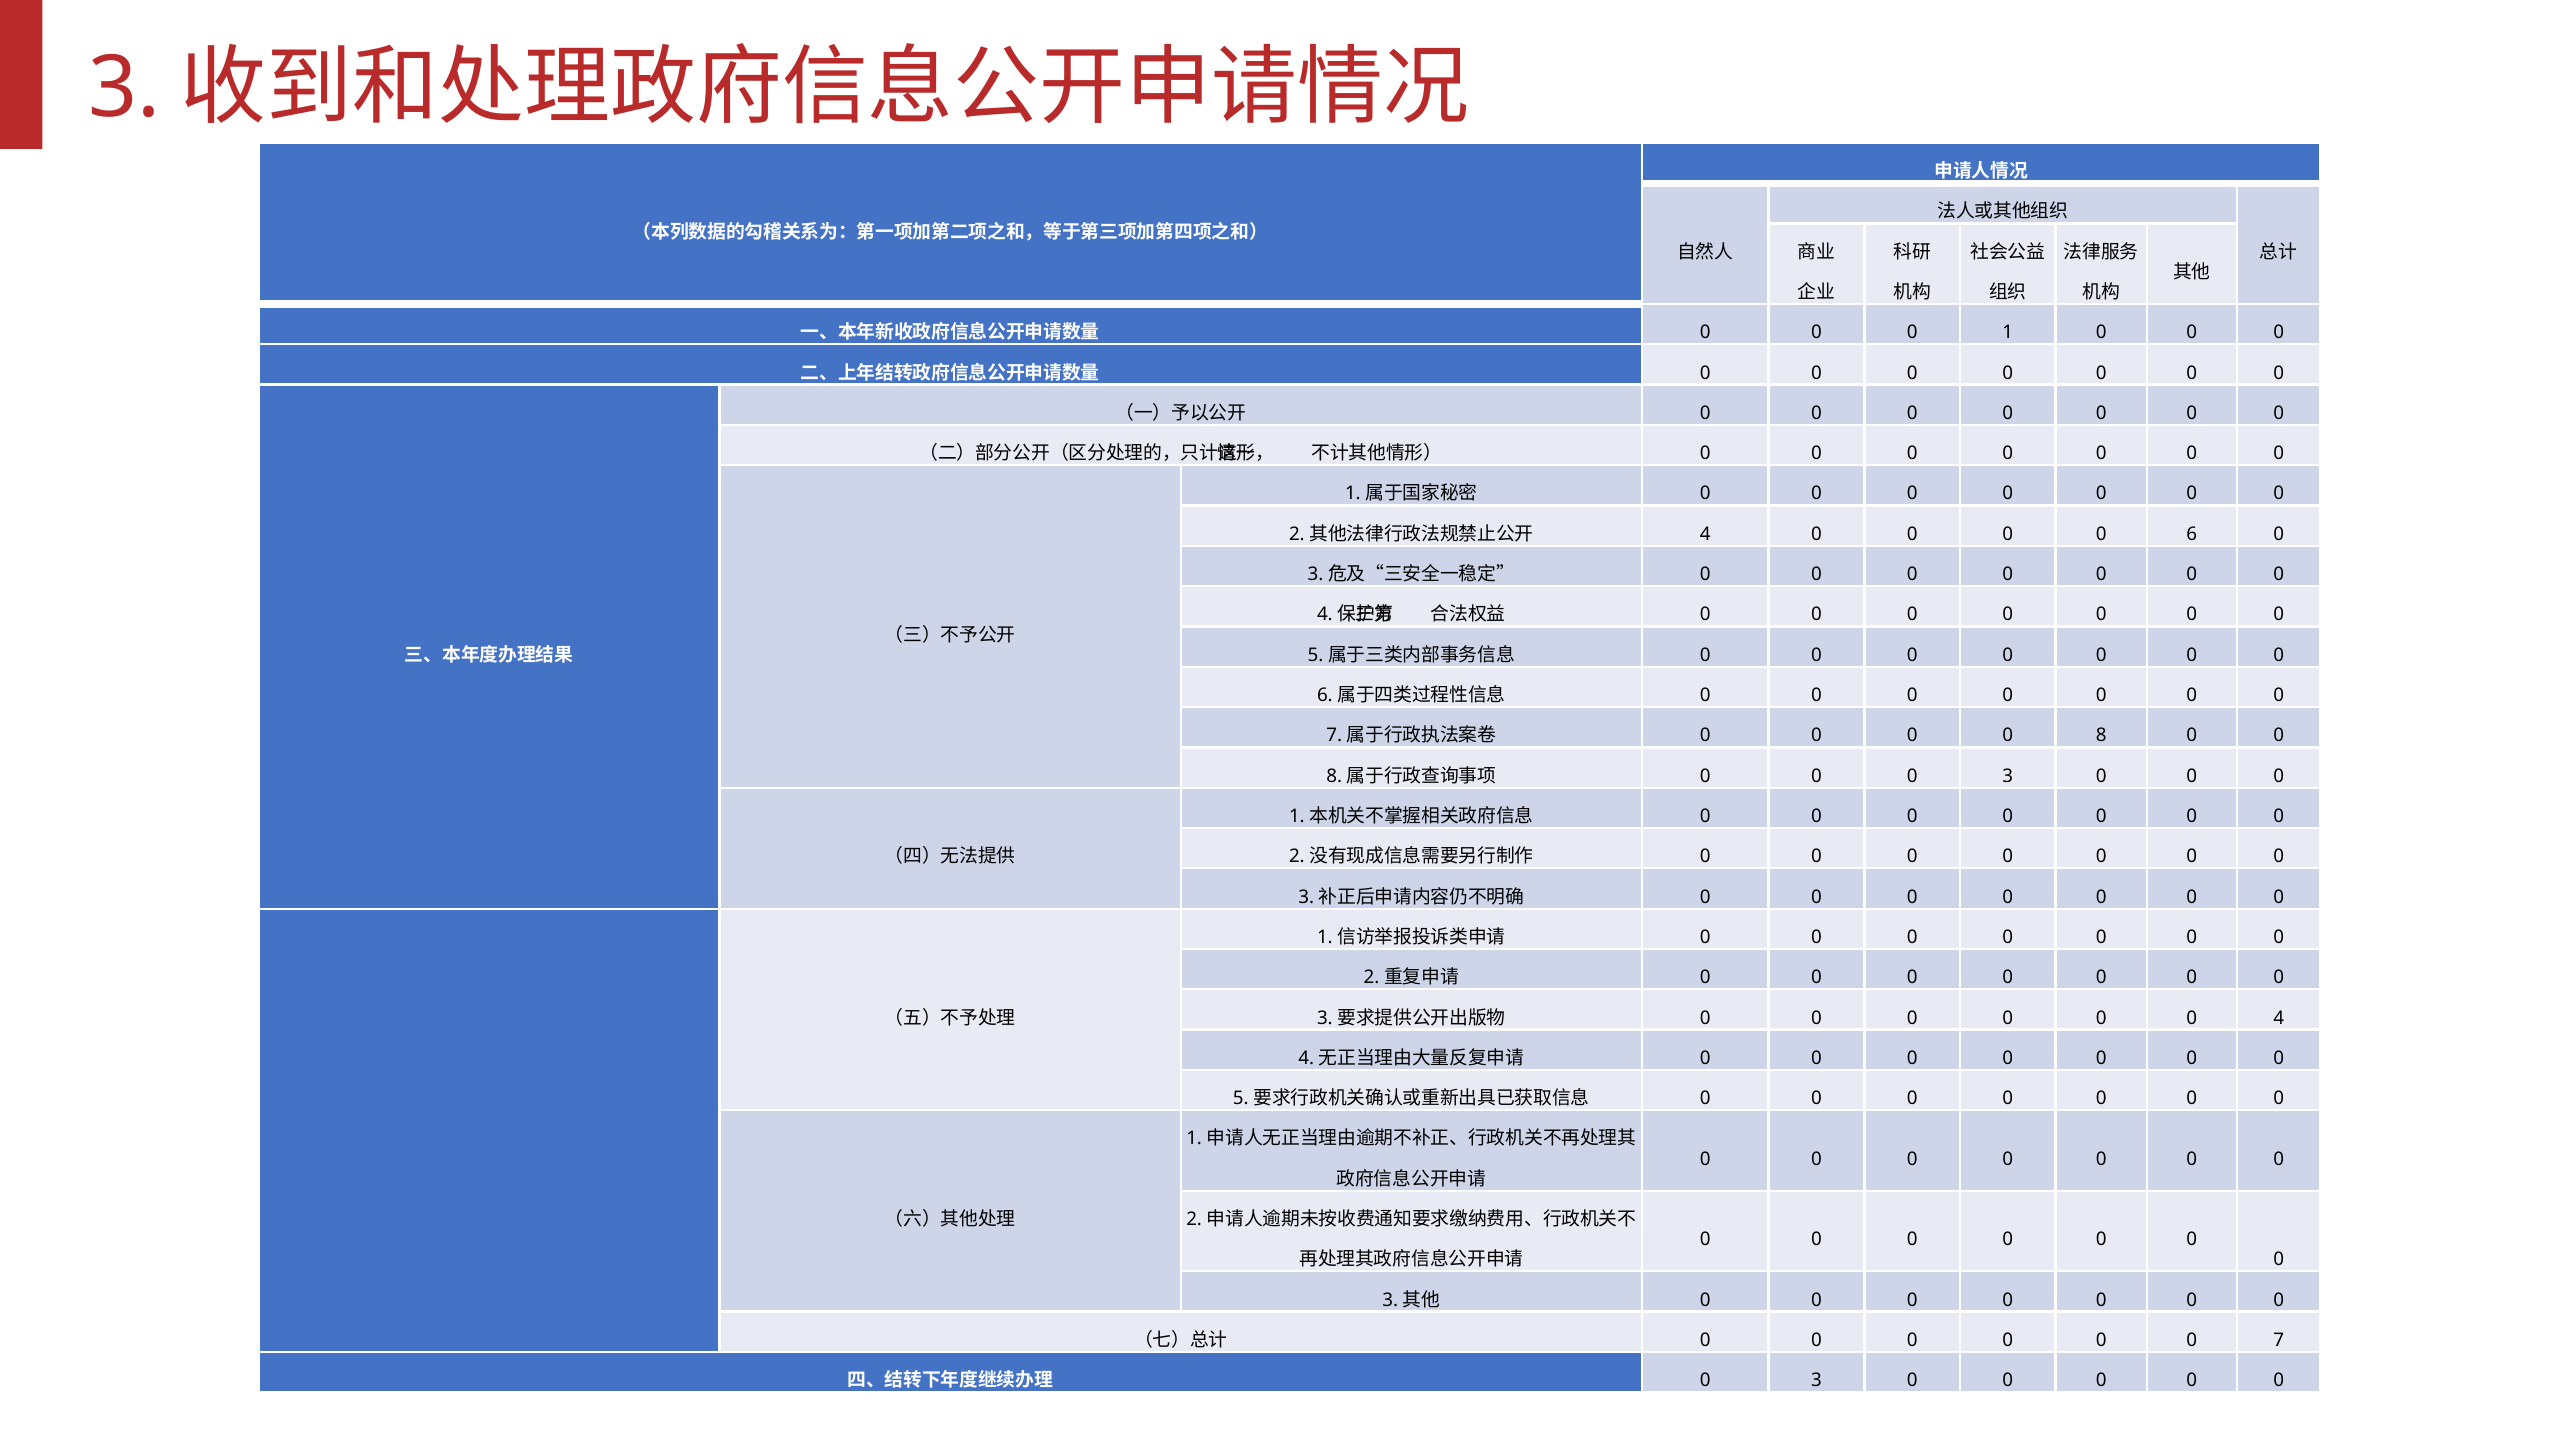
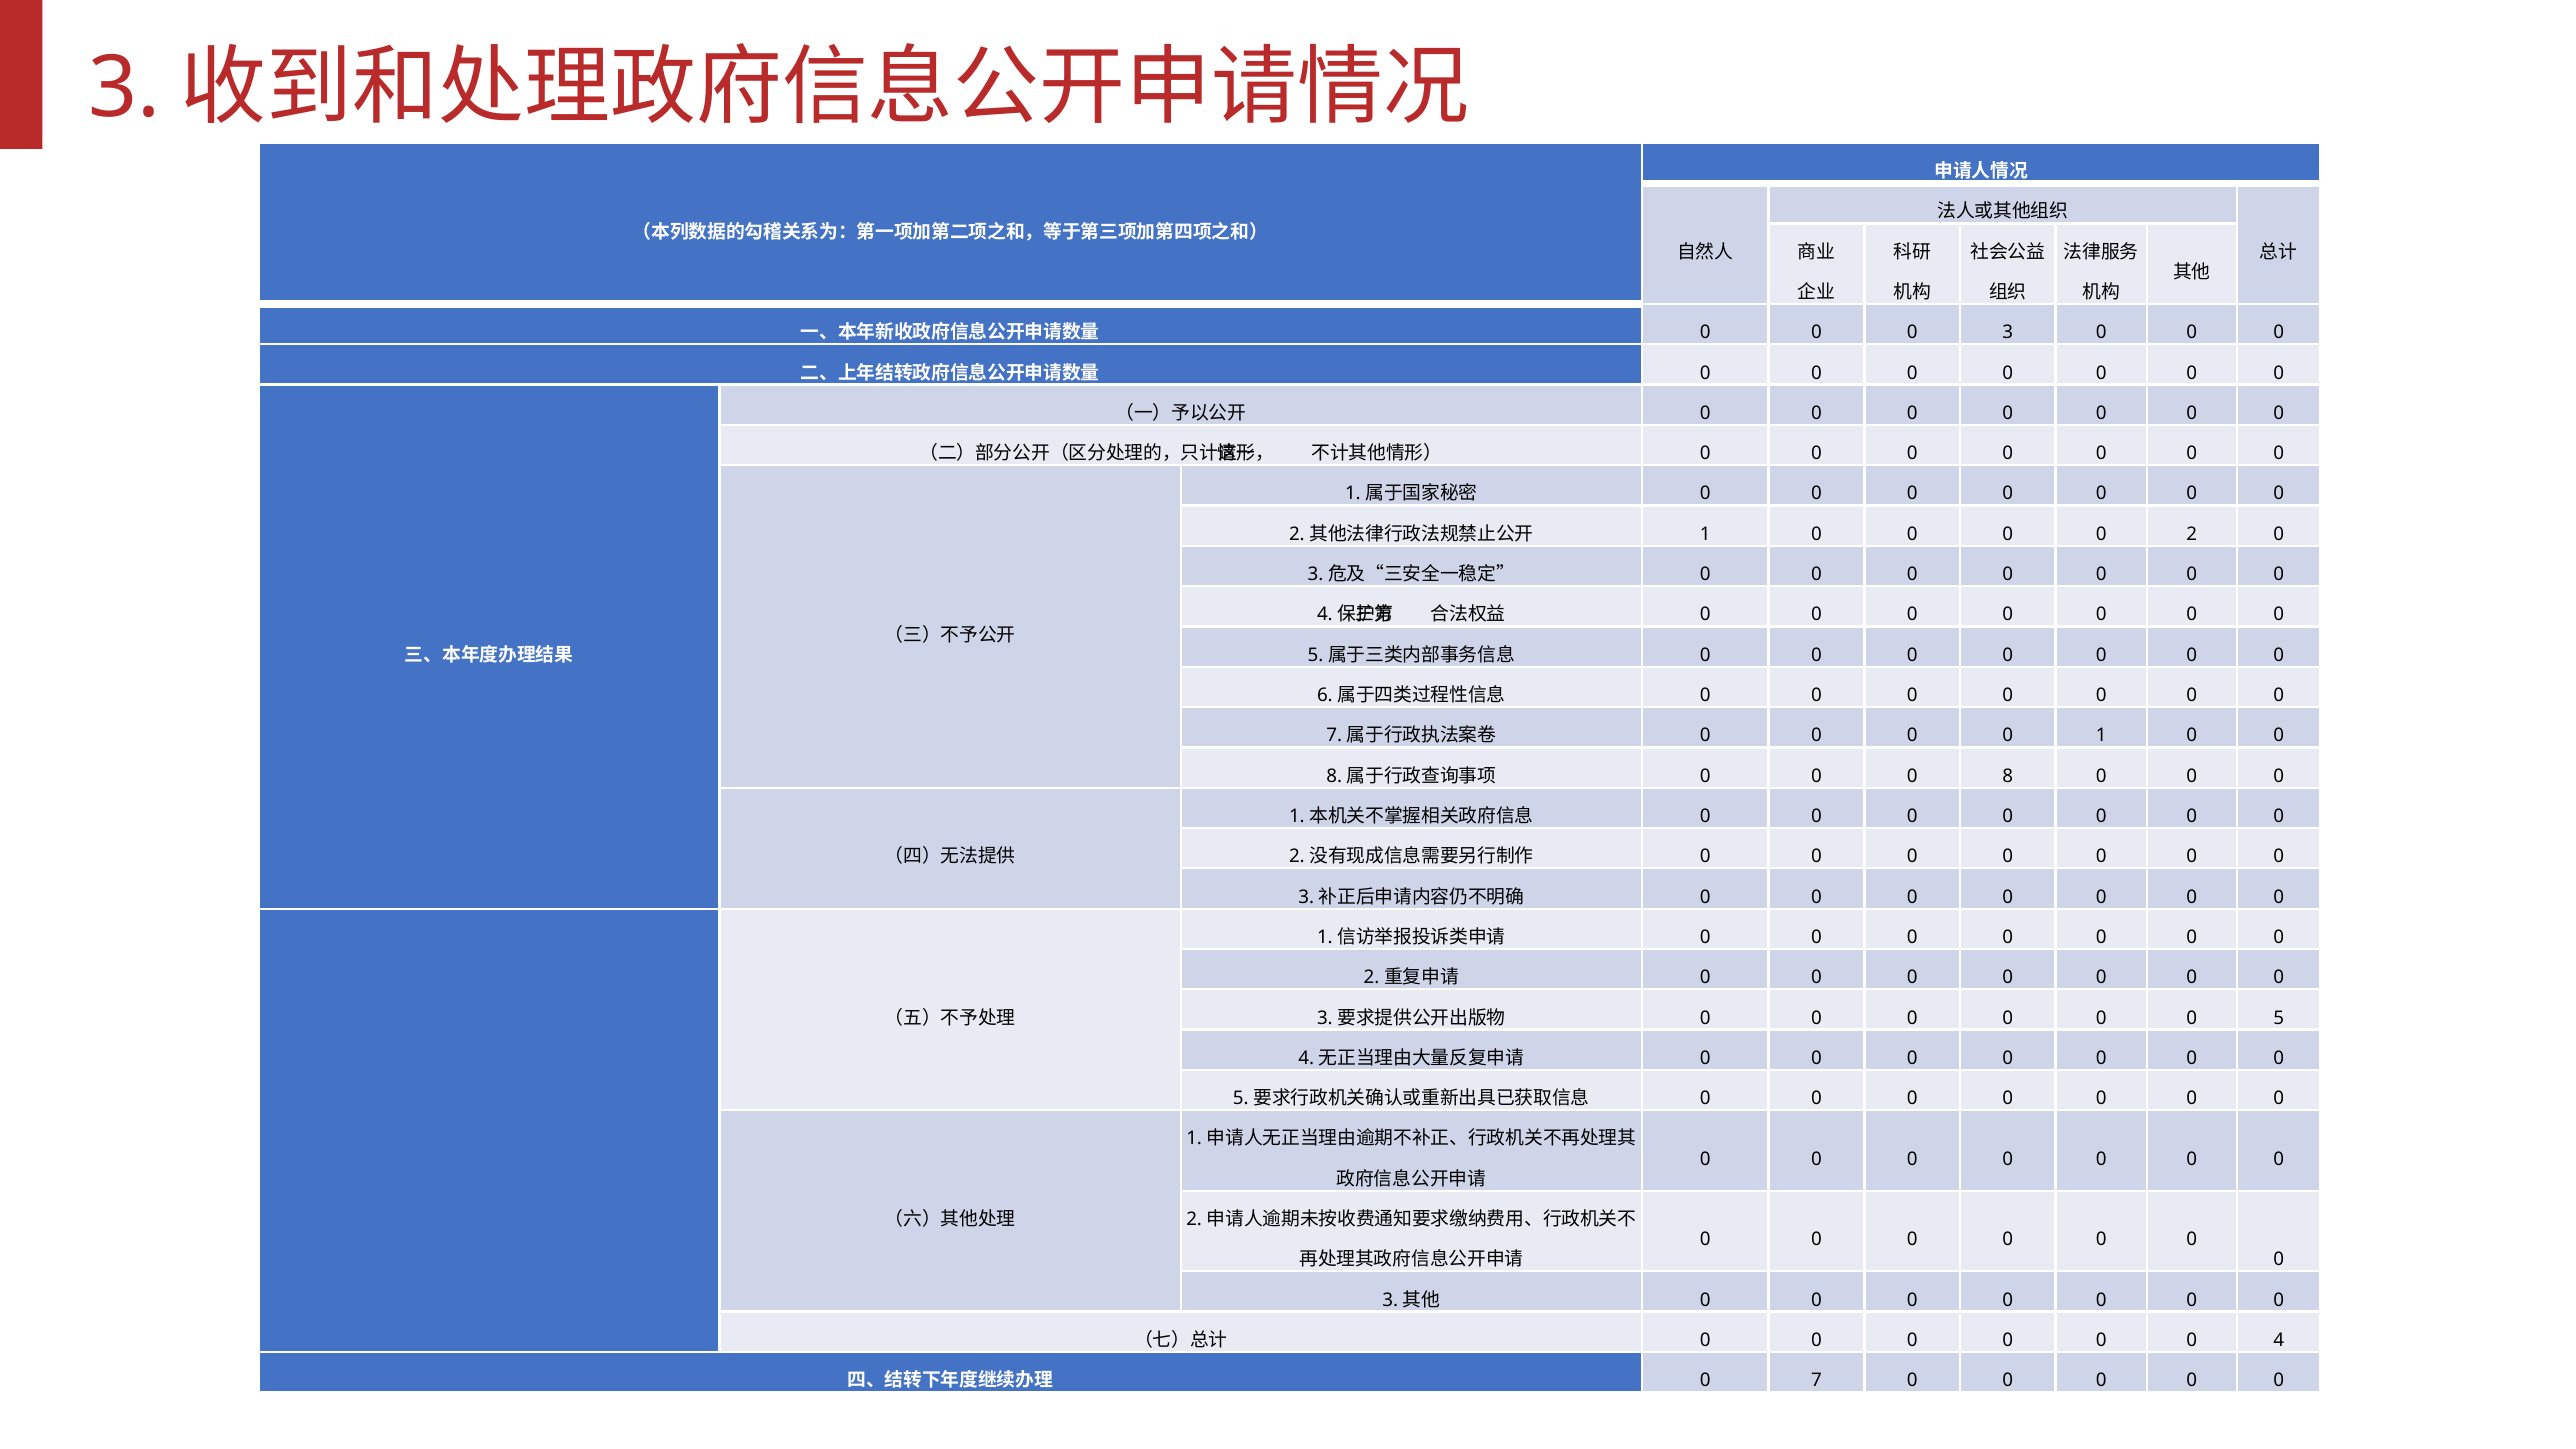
1 at (2008, 333): 1 -> 3
4 at (1705, 534): 4 -> 1
6 at (2192, 534): 6 -> 2
0 0 0 8: 8 -> 1
3 at (2008, 776): 3 -> 8
4 at (2279, 1018): 4 -> 5
7 at (2279, 1340): 7 -> 4
3 at (1816, 1380): 3 -> 7
